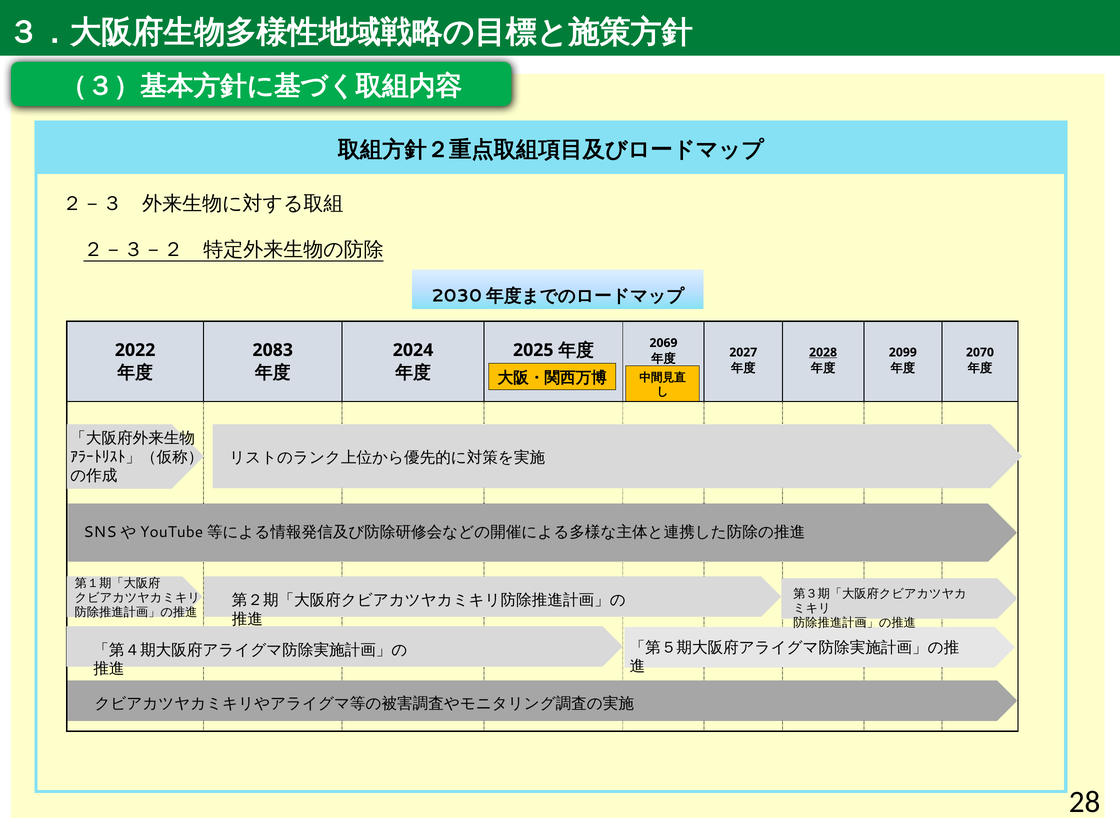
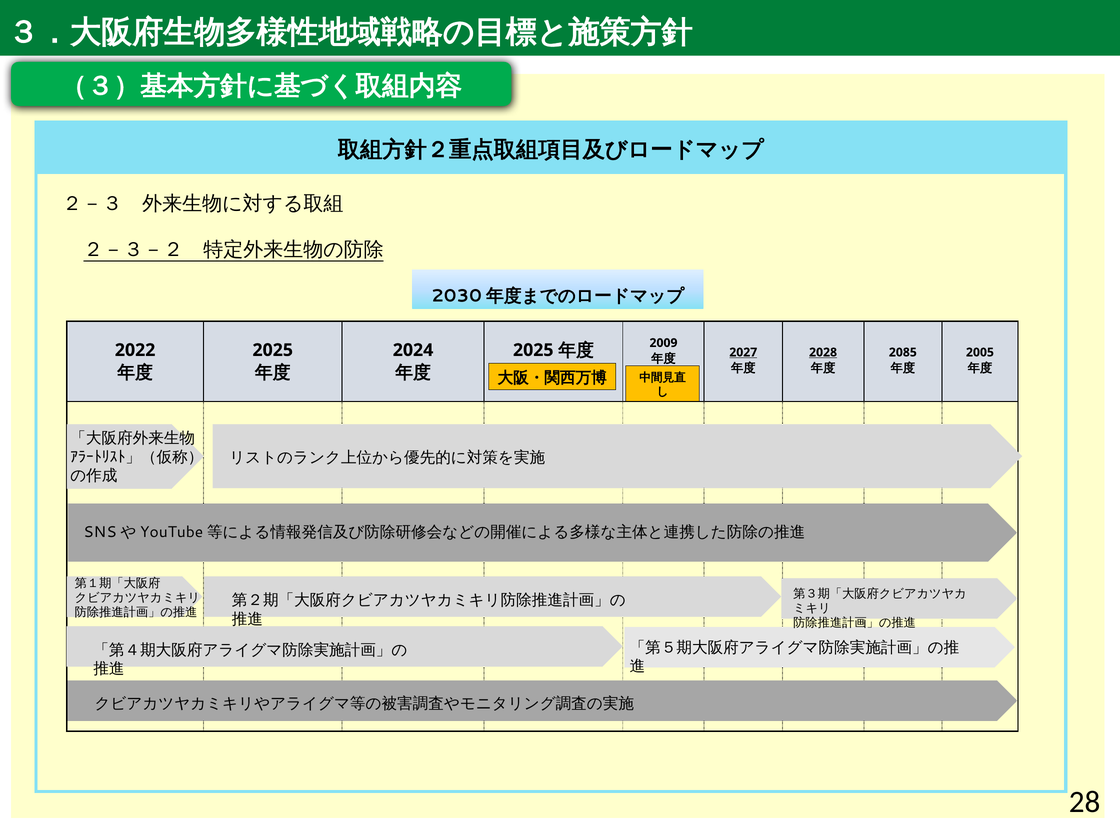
2083 at (273, 350): 2083 -> 2025
2069: 2069 -> 2009
2099: 2099 -> 2085
2070: 2070 -> 2005
2027 underline: none -> present
